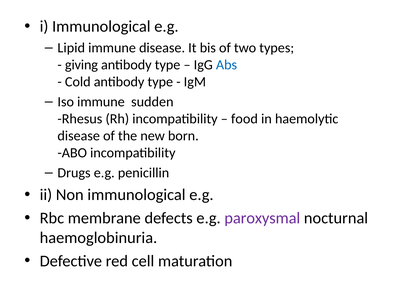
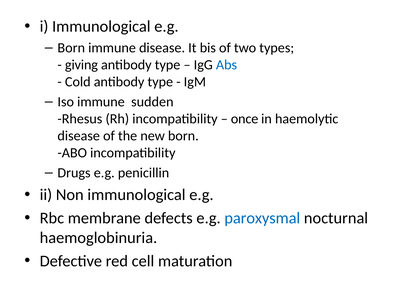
Lipid at (71, 48): Lipid -> Born
food: food -> once
paroxysmal colour: purple -> blue
